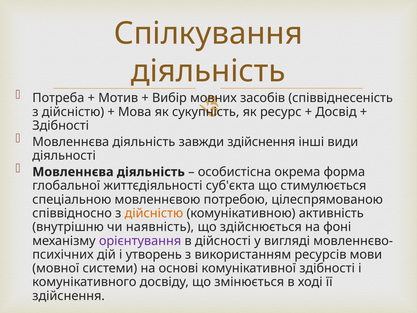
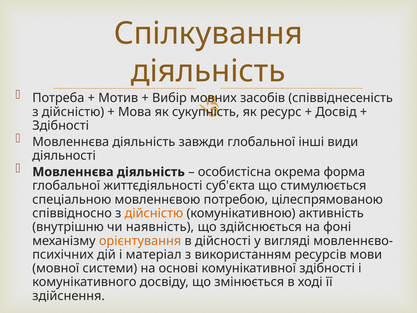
завжди здійснення: здійснення -> глобальної
орієнтування colour: purple -> orange
утворень: утворень -> матеріал
